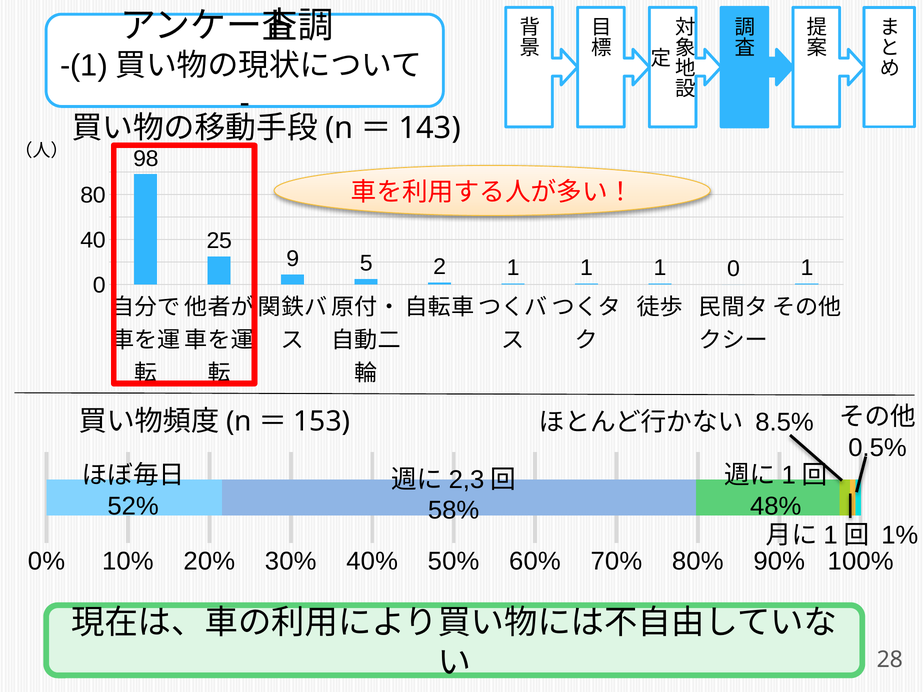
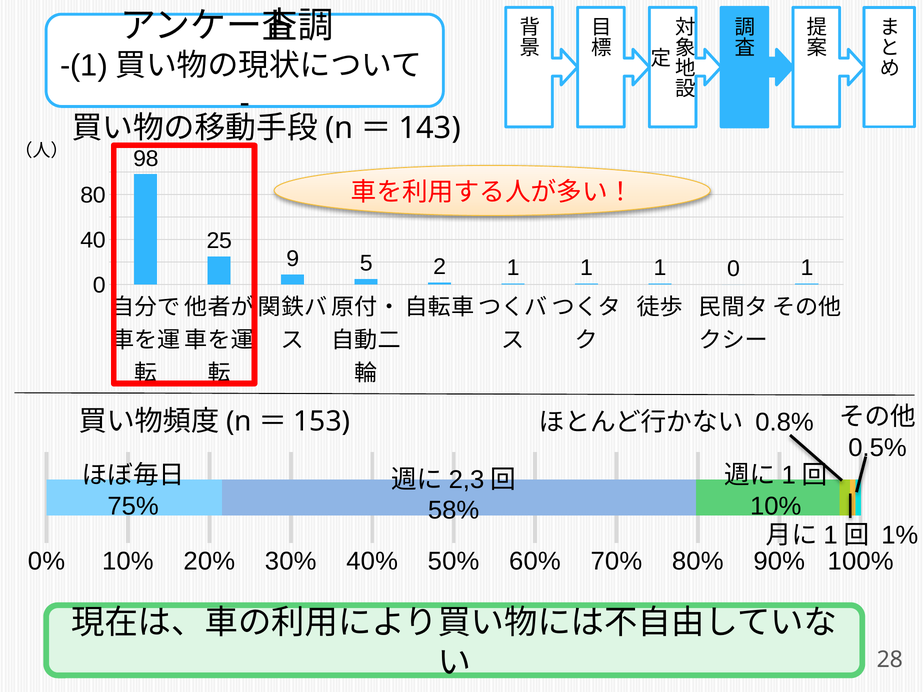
8.5%: 8.5% -> 0.8%
52%: 52% -> 75%
48% at (776, 506): 48% -> 10%
